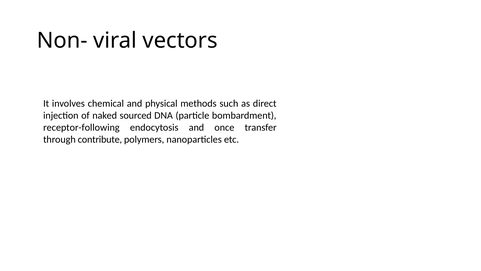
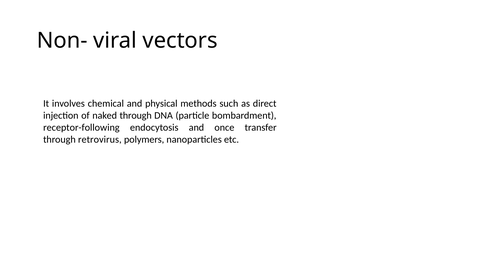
naked sourced: sourced -> through
contribute: contribute -> retrovirus
